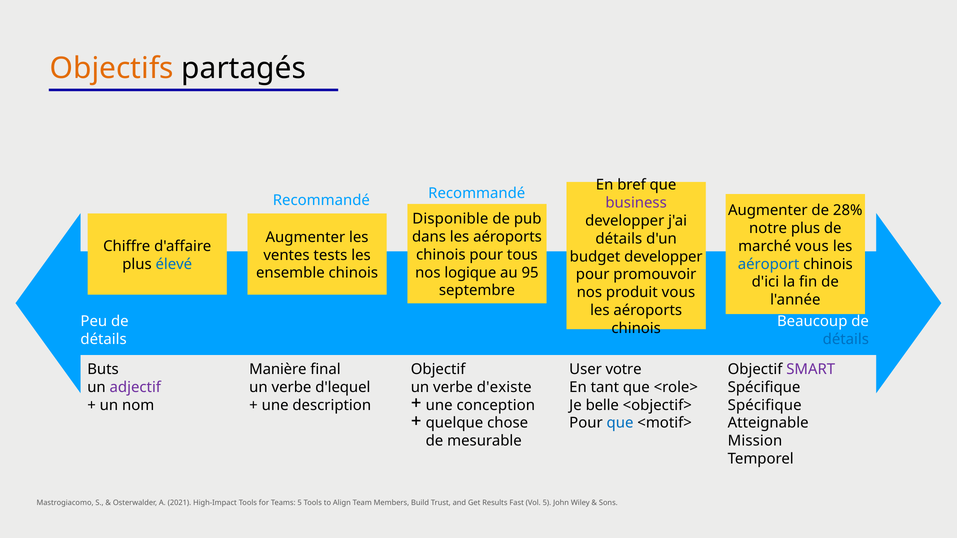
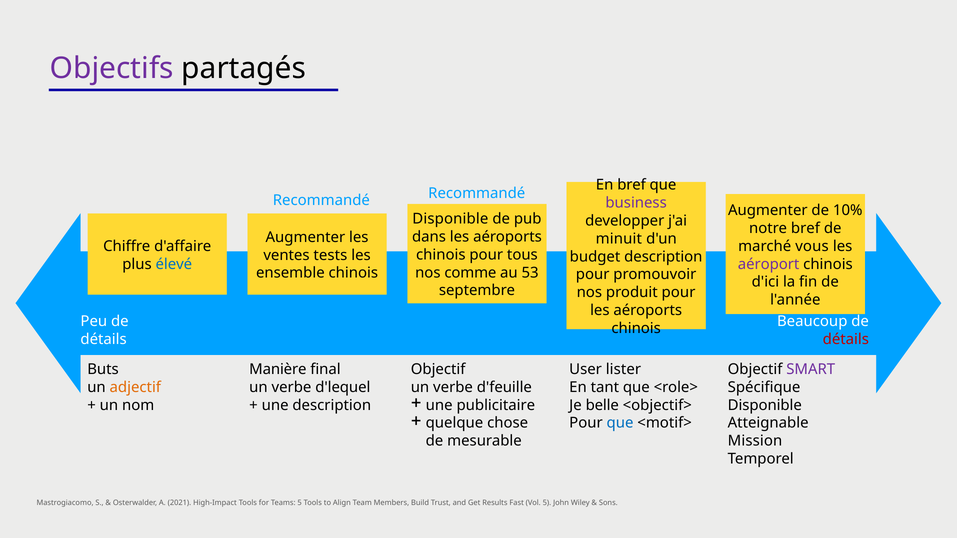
Objectifs colour: orange -> purple
28%: 28% -> 10%
notre plus: plus -> bref
détails at (619, 239): détails -> minuit
budget developper: developper -> description
aéroport colour: blue -> purple
logique: logique -> comme
95: 95 -> 53
produit vous: vous -> pour
détails at (846, 340) colour: blue -> red
votre: votre -> lister
d'existe: d'existe -> d'feuille
adjectif colour: purple -> orange
conception: conception -> publicitaire
Spécifique at (765, 405): Spécifique -> Disponible
